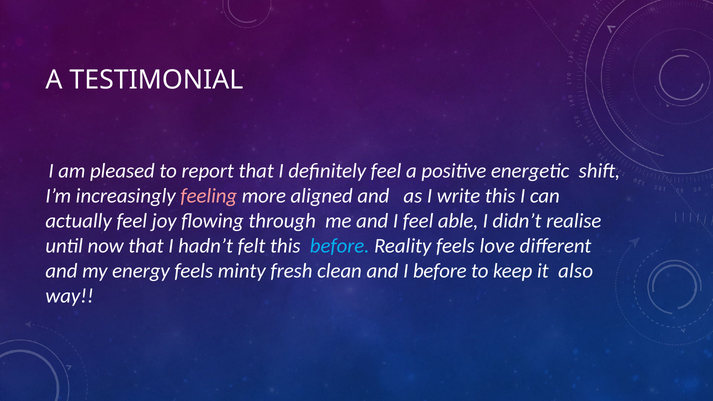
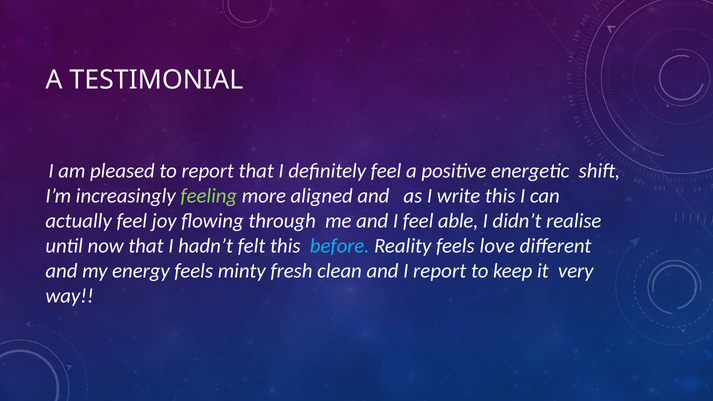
feeling colour: pink -> light green
I before: before -> report
also: also -> very
